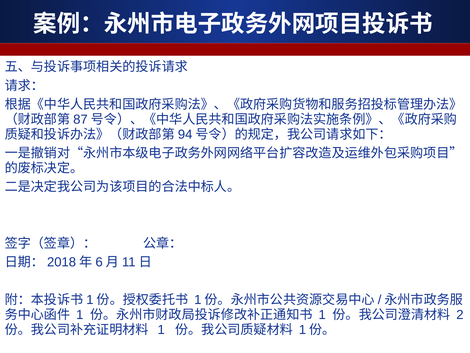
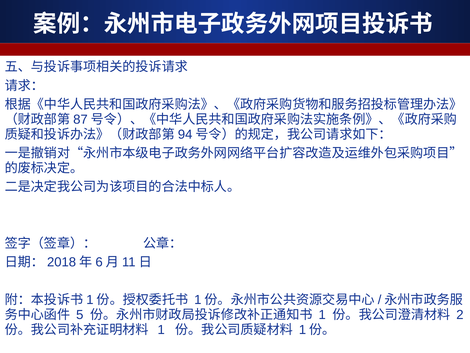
1 at (80, 314): 1 -> 5
